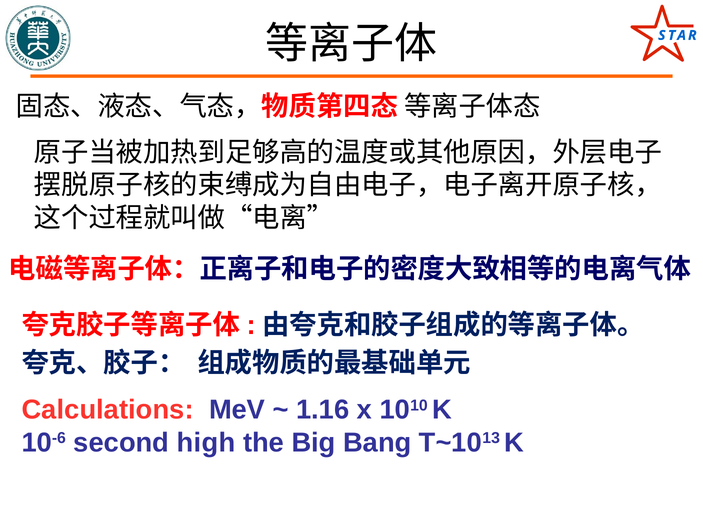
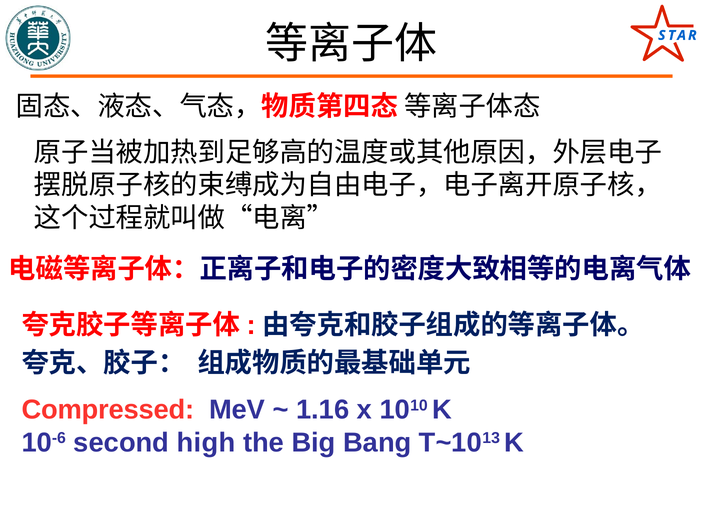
Calculations: Calculations -> Compressed
